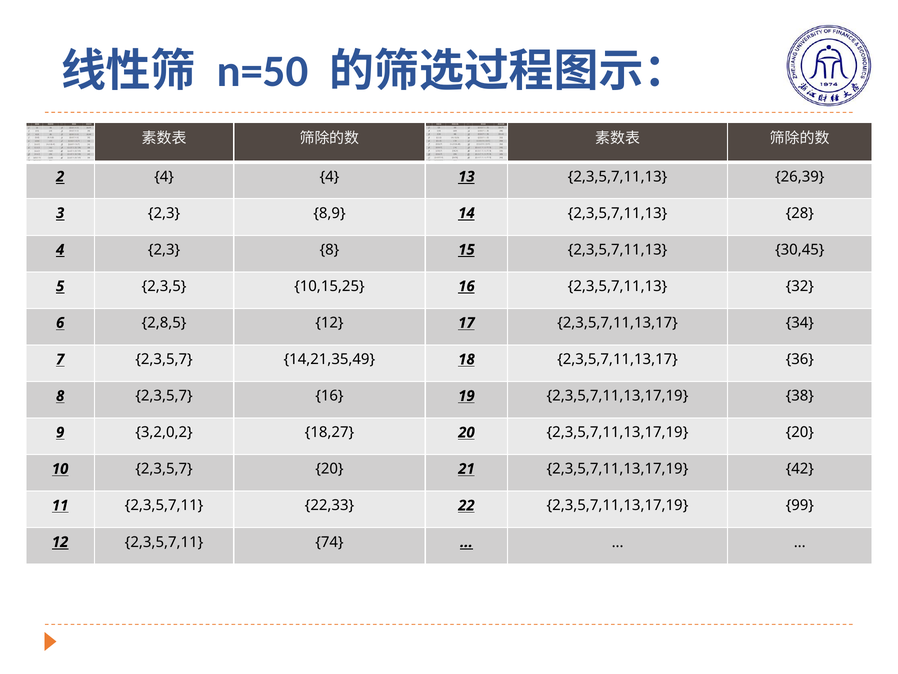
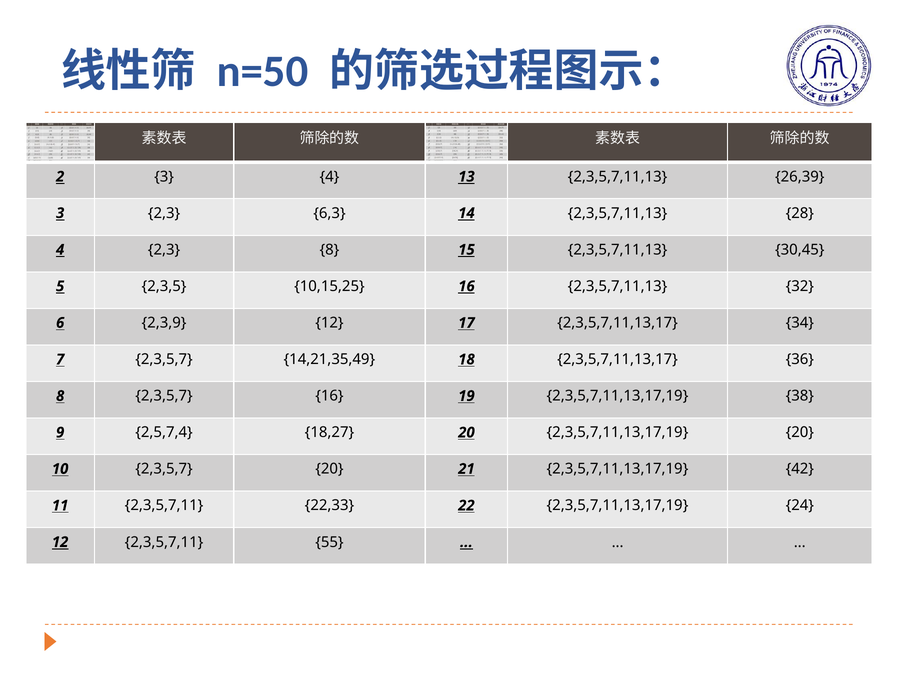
2 4: 4 -> 3
8,9: 8,9 -> 6,3
2,8,5: 2,8,5 -> 2,3,9
3,2,0,2: 3,2,0,2 -> 2,5,7,4
99: 99 -> 24
74: 74 -> 55
